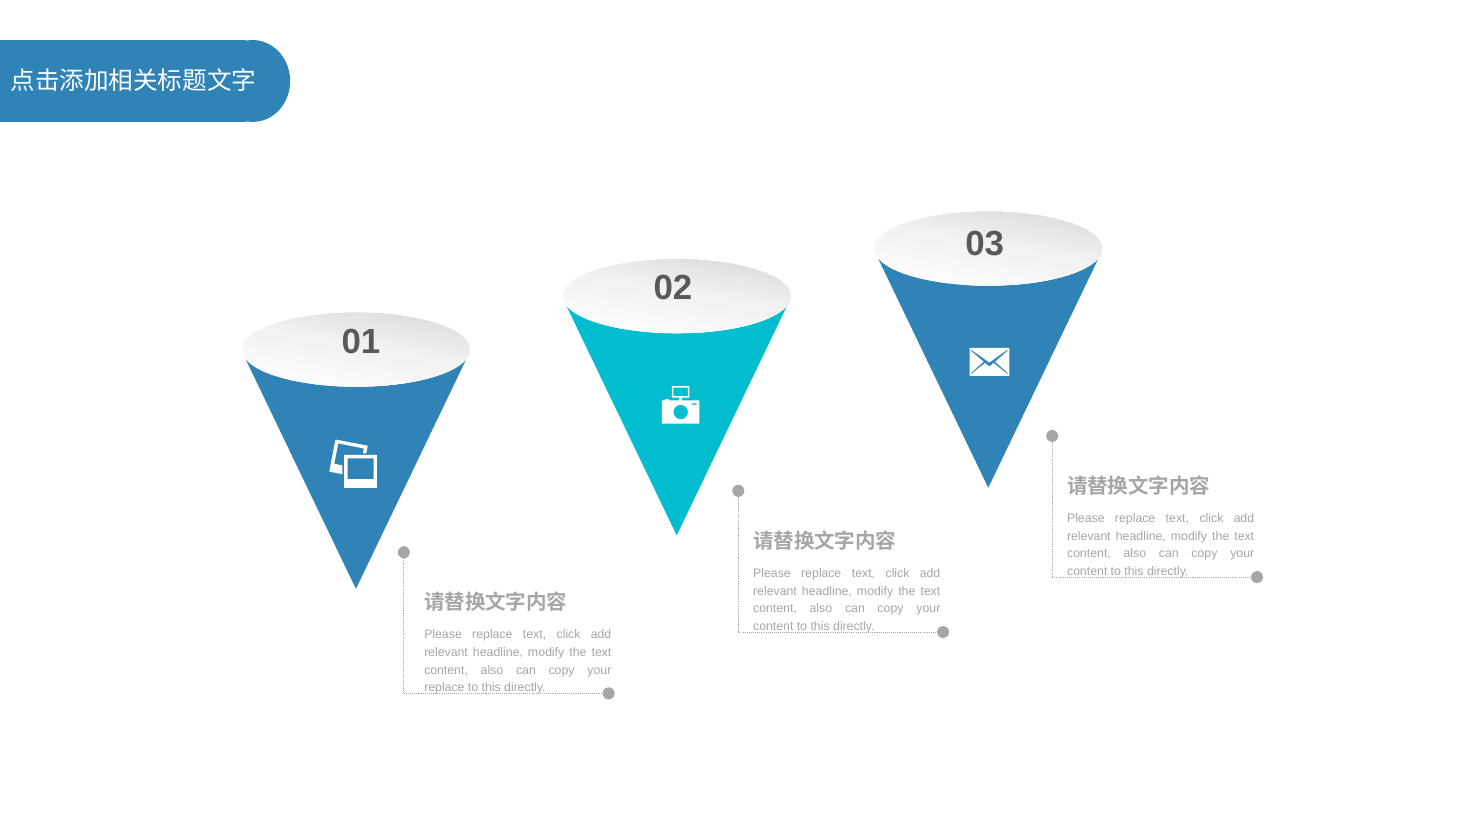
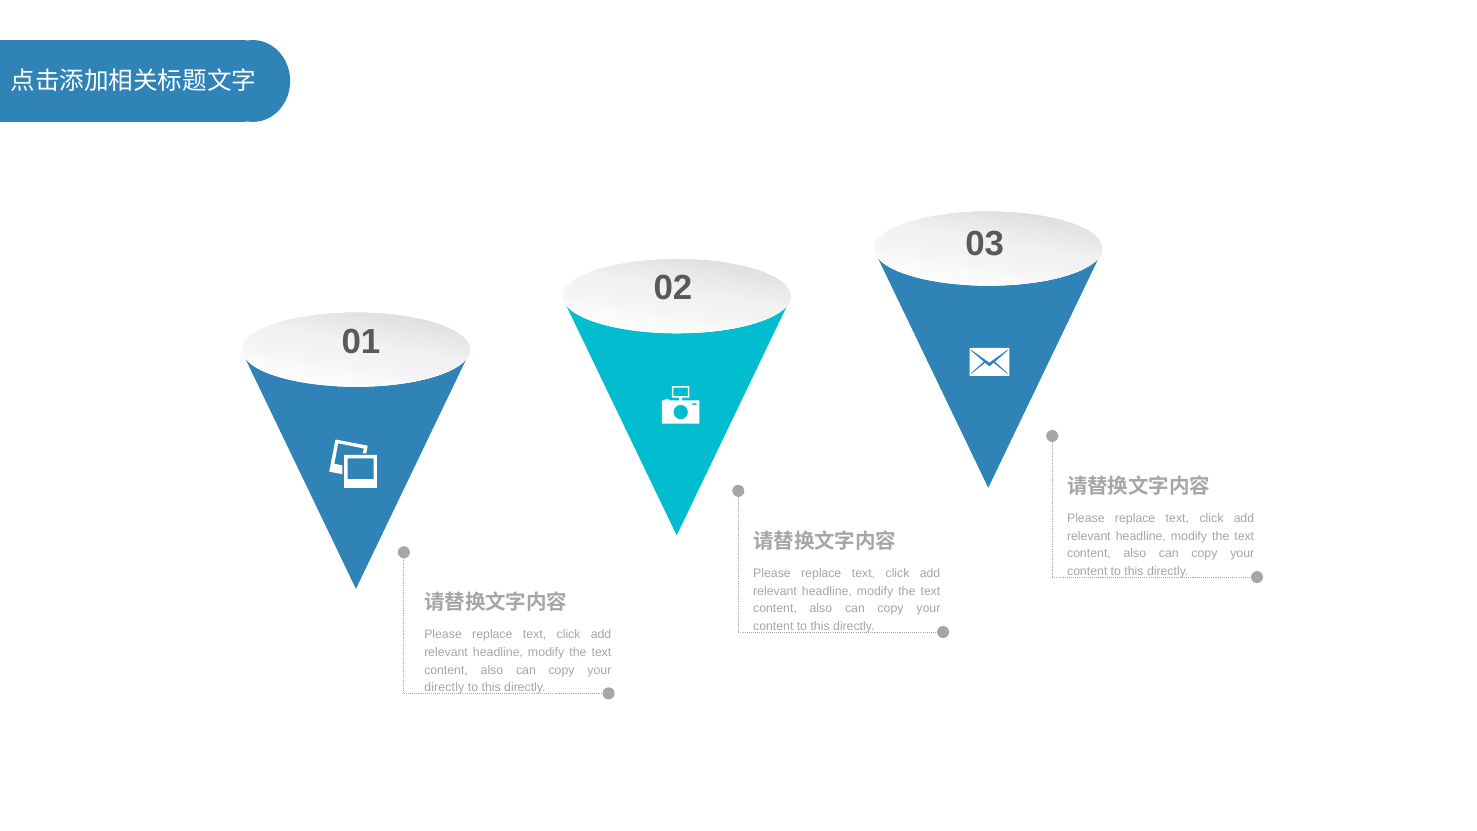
replace at (444, 688): replace -> directly
